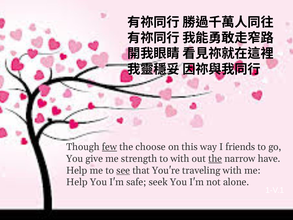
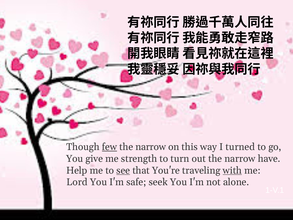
choose at (151, 147): choose -> narrow
friends: friends -> turned
to with: with -> turn
the at (215, 158) underline: present -> none
with at (232, 170) underline: none -> present
Help at (77, 182): Help -> Lord
